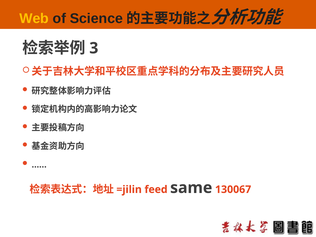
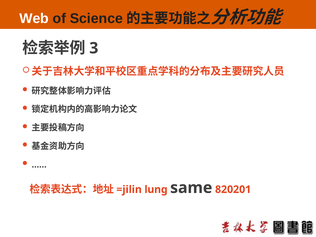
Web colour: yellow -> white
feed: feed -> lung
130067: 130067 -> 820201
